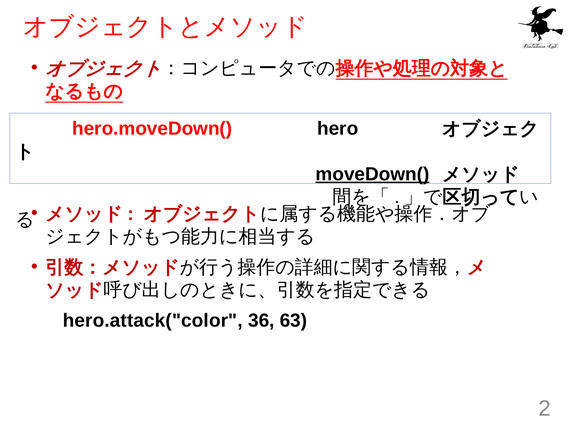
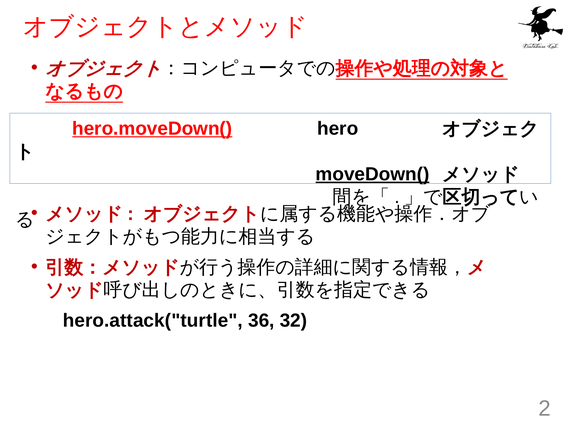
hero.moveDown( underline: none -> present
hero.attack("color: hero.attack("color -> hero.attack("turtle
63: 63 -> 32
